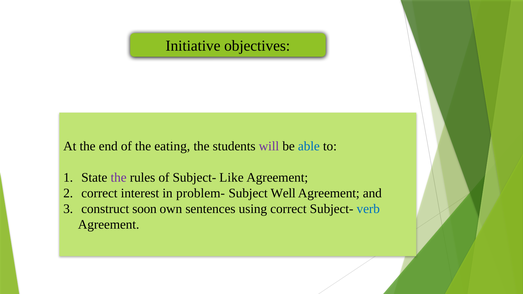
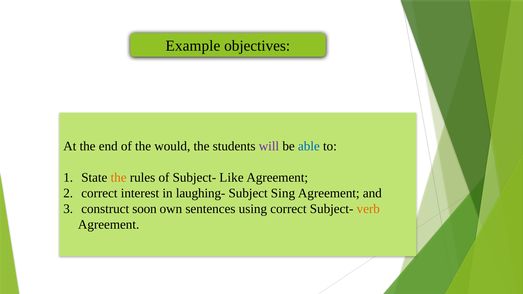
Initiative: Initiative -> Example
eating: eating -> would
the at (119, 178) colour: purple -> orange
problem-: problem- -> laughing-
Well: Well -> Sing
verb colour: blue -> orange
